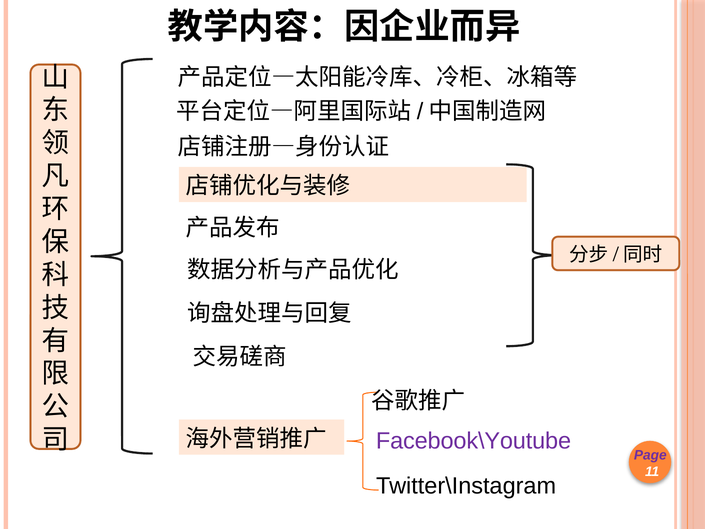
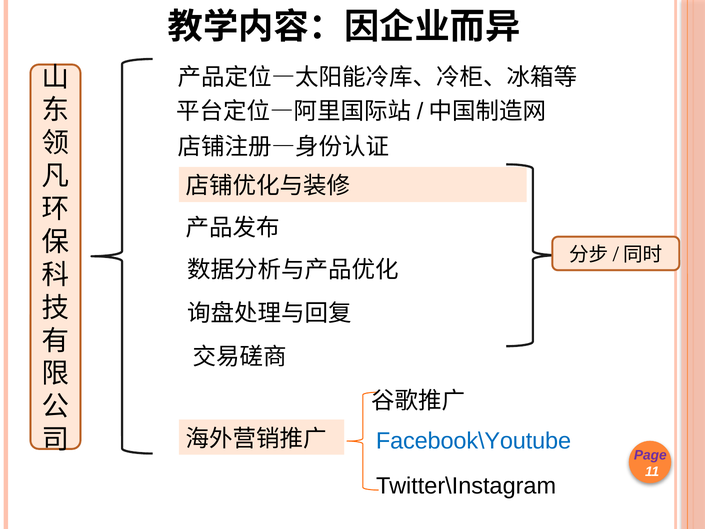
Facebook\Youtube colour: purple -> blue
